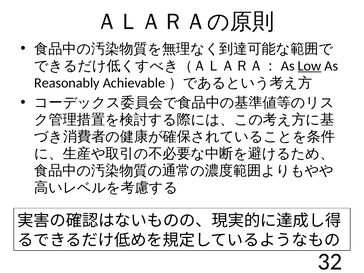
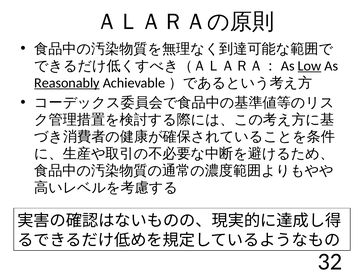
Reasonably underline: none -> present
